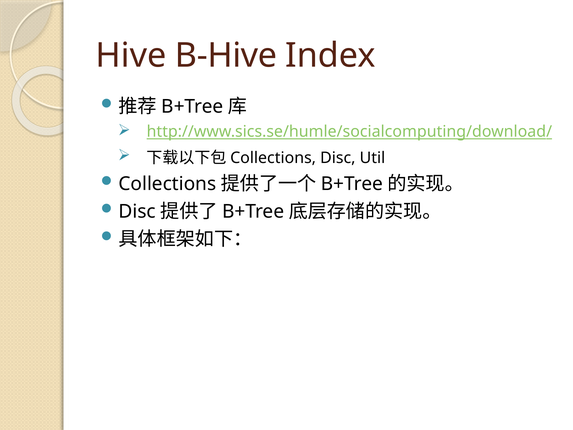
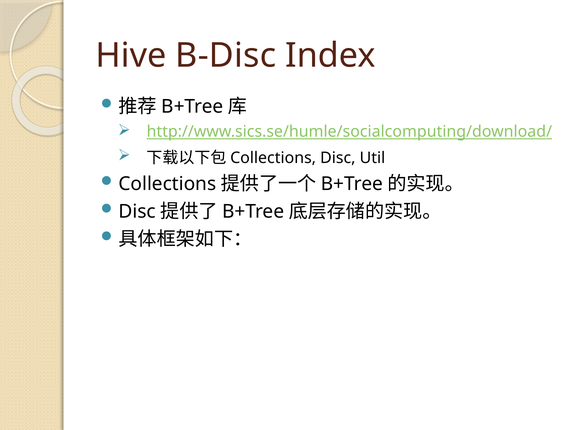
B-Hive: B-Hive -> B-Disc
